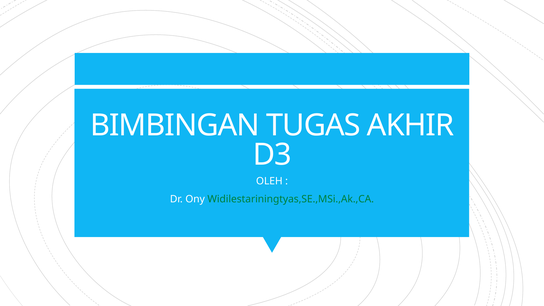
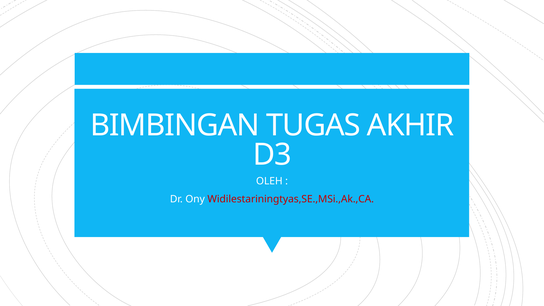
Widilestariningtyas,SE.,MSi.,Ak.,CA colour: green -> red
